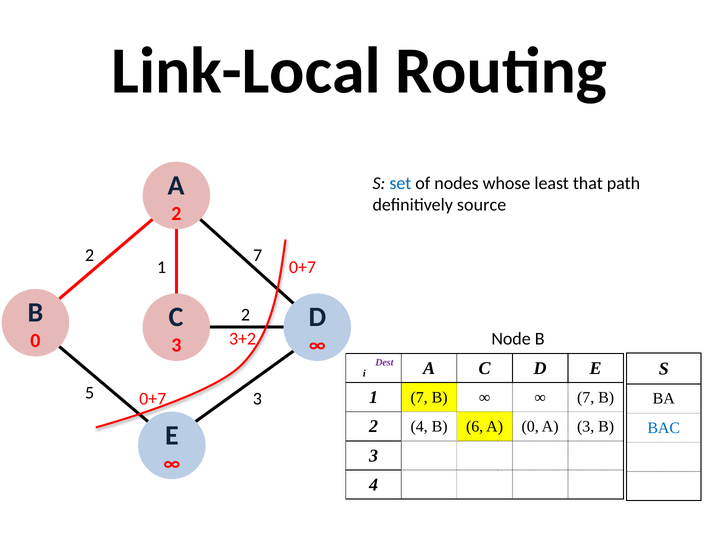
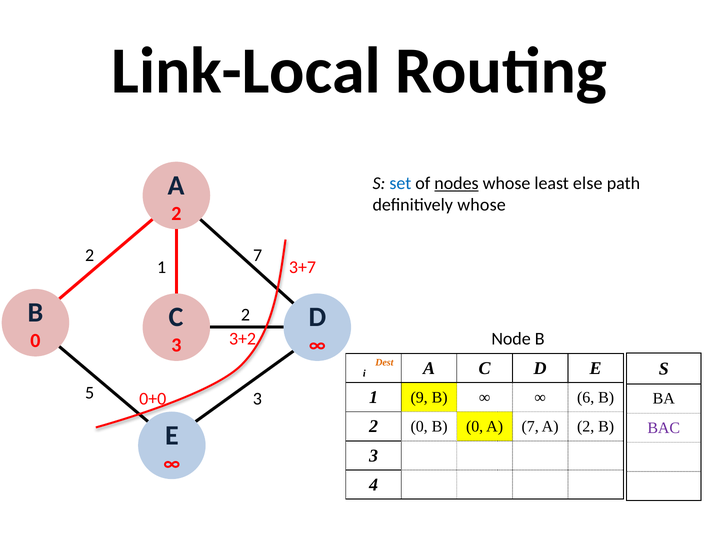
nodes underline: none -> present
that: that -> else
definitively source: source -> whose
0+7 at (303, 267): 0+7 -> 3+7
Dest colour: purple -> orange
1 7: 7 -> 9
7 at (586, 397): 7 -> 6
0+7 at (153, 399): 0+7 -> 0+0
2 4: 4 -> 0
6 at (475, 427): 6 -> 0
A 0: 0 -> 7
3 at (586, 427): 3 -> 2
BAC colour: blue -> purple
